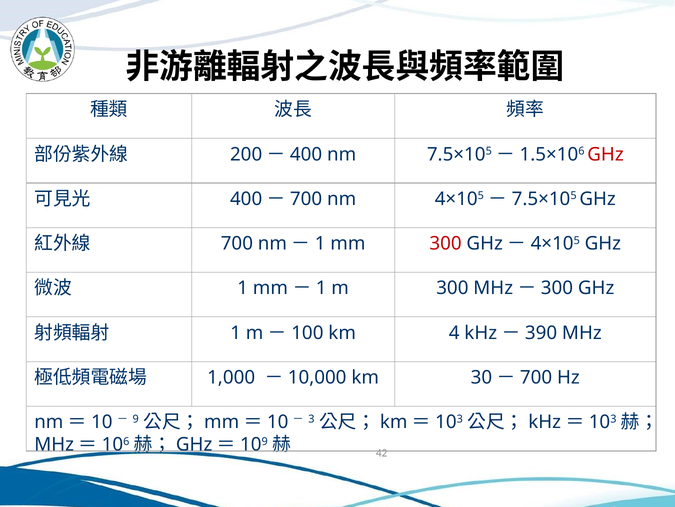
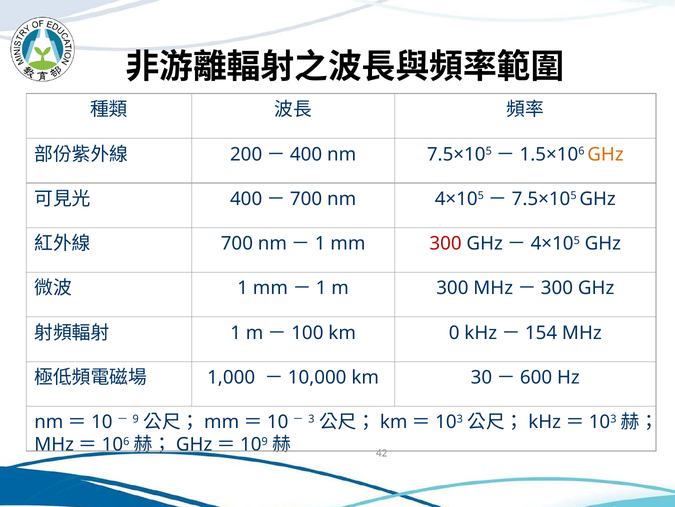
GHz at (606, 154) colour: red -> orange
4: 4 -> 0
390: 390 -> 154
700 at (536, 377): 700 -> 600
